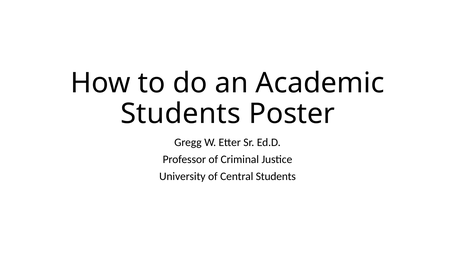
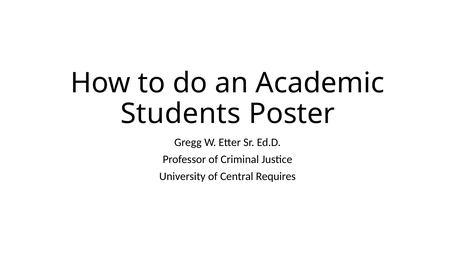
Central Students: Students -> Requires
